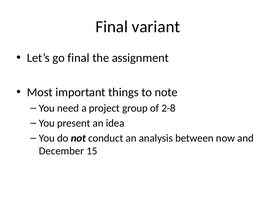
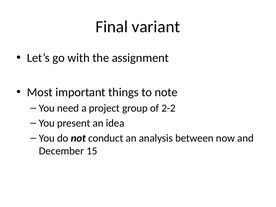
go final: final -> with
2-8: 2-8 -> 2-2
